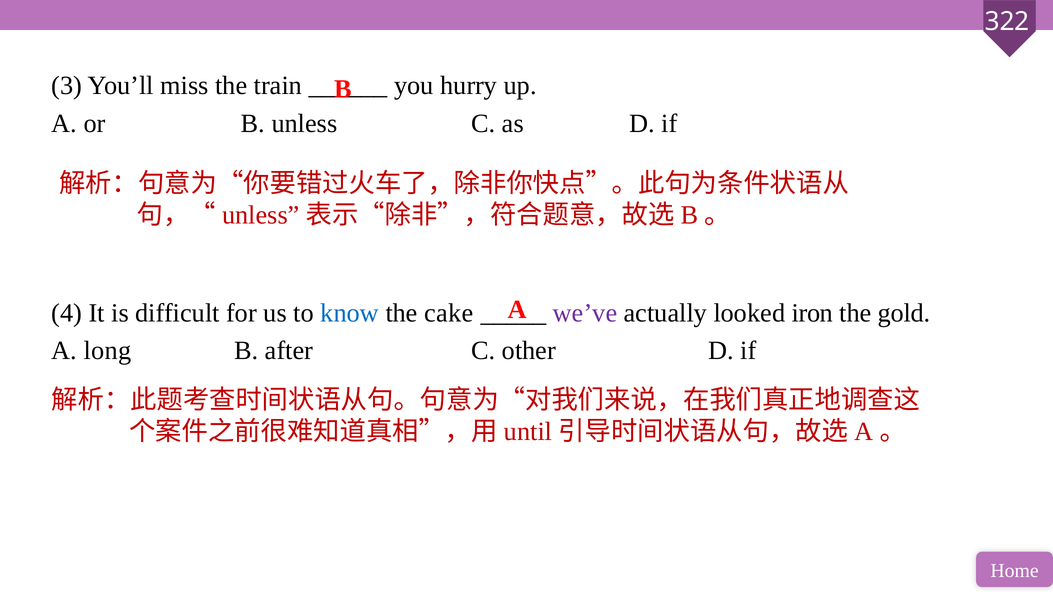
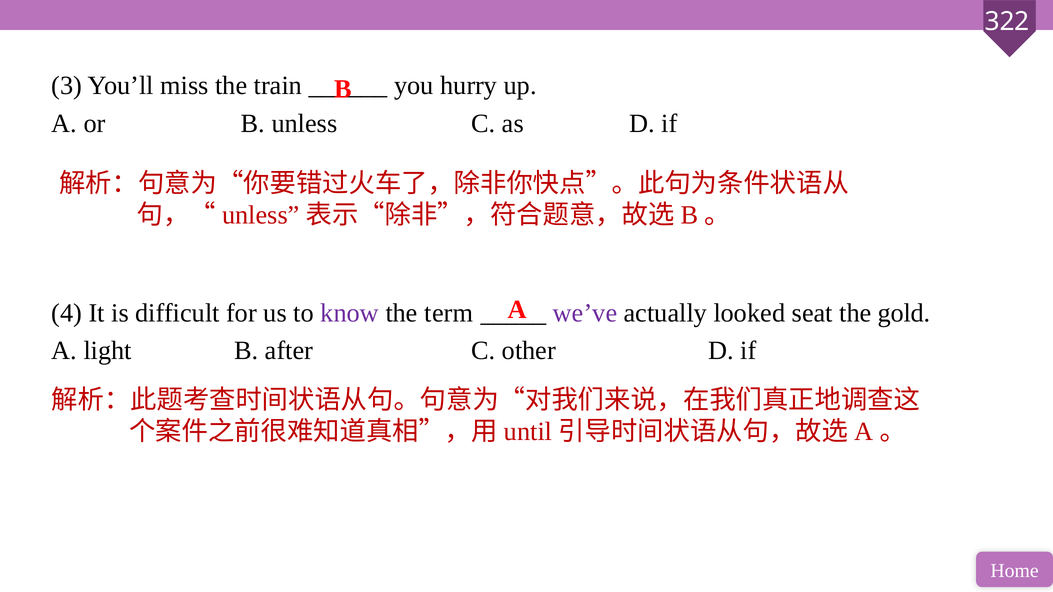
know colour: blue -> purple
cake: cake -> term
iron: iron -> seat
long: long -> light
